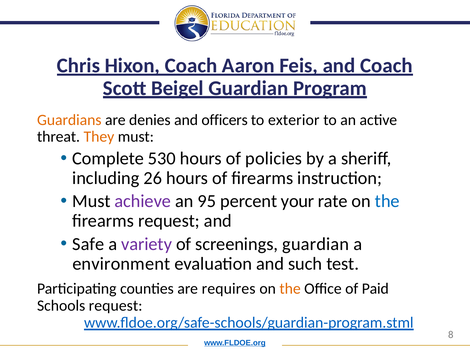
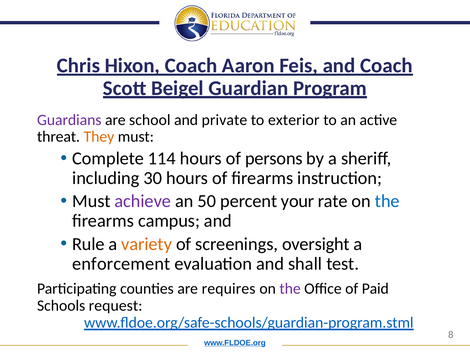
Guardians colour: orange -> purple
denies: denies -> school
officers: officers -> private
530: 530 -> 114
policies: policies -> persons
26: 26 -> 30
95: 95 -> 50
firearms request: request -> campus
Safe: Safe -> Rule
variety colour: purple -> orange
screenings guardian: guardian -> oversight
environment: environment -> enforcement
such: such -> shall
the at (290, 288) colour: orange -> purple
